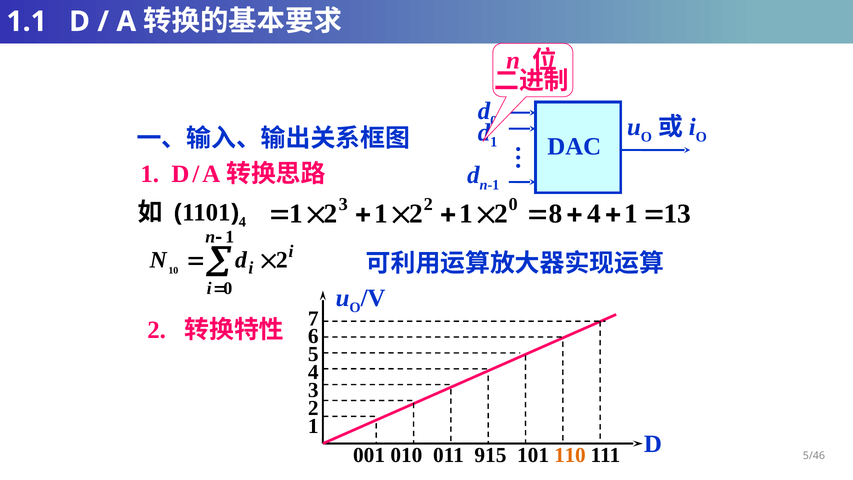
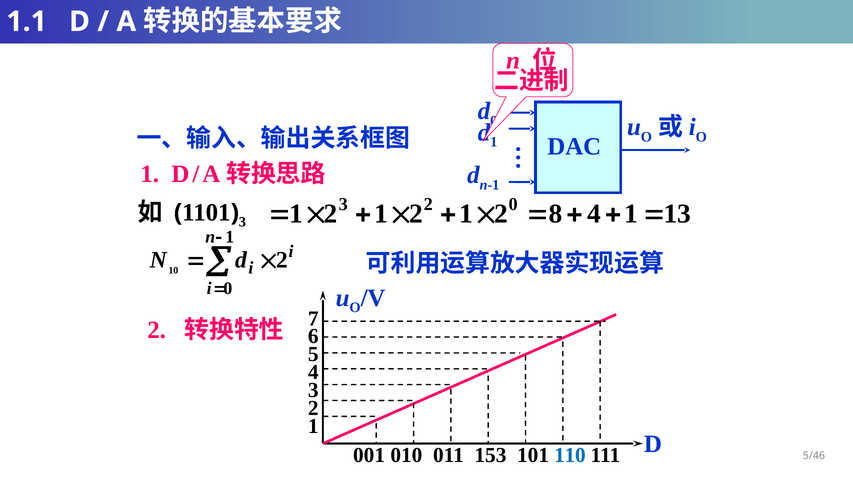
4 at (242, 222): 4 -> 3
915: 915 -> 153
110 colour: orange -> blue
